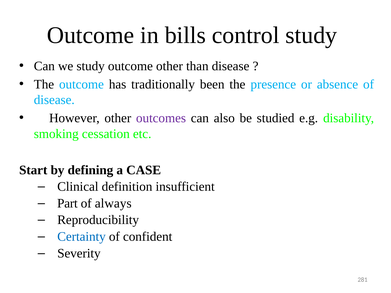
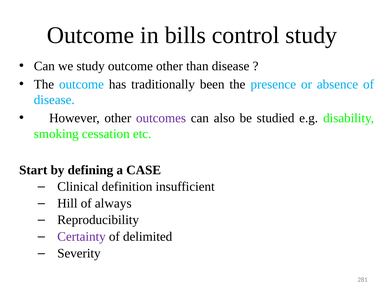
Part: Part -> Hill
Certainty colour: blue -> purple
confident: confident -> delimited
